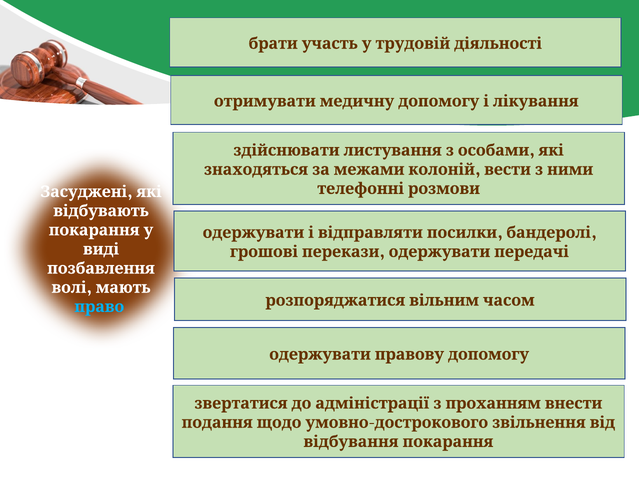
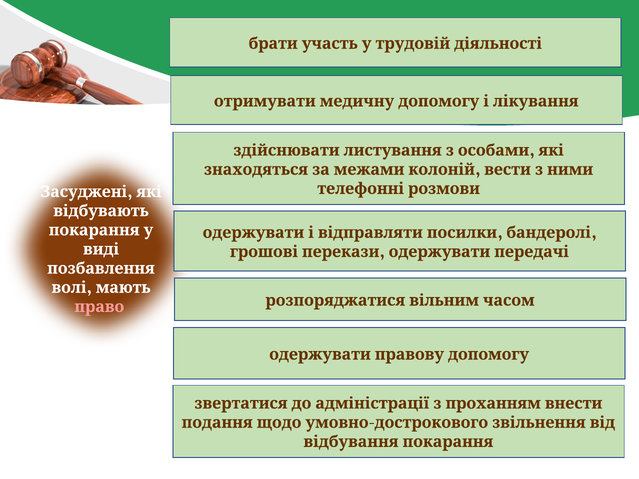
право colour: light blue -> pink
